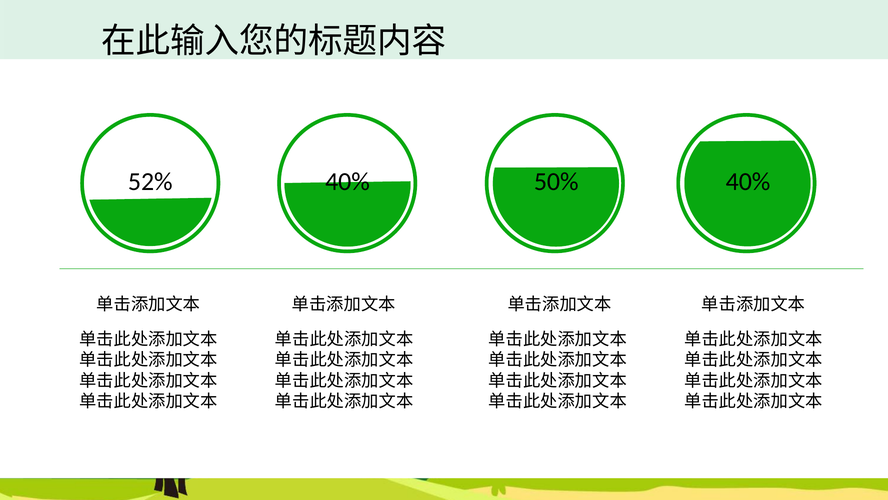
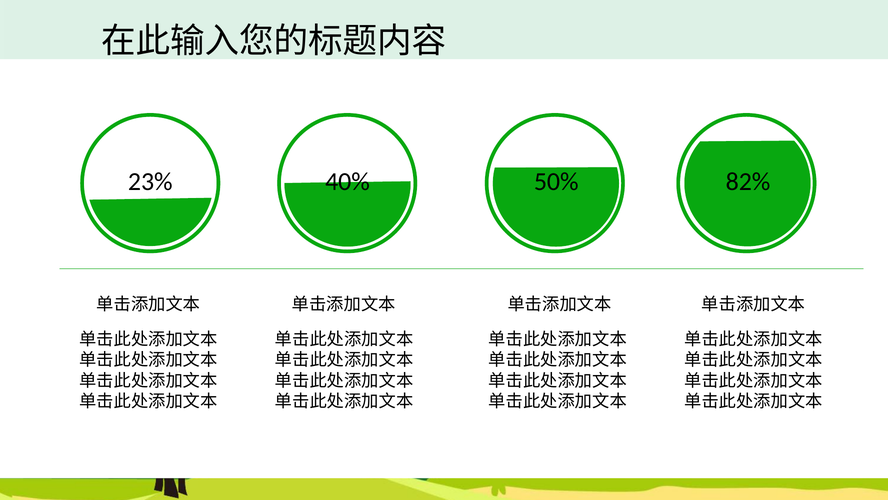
52%: 52% -> 23%
50% 40%: 40% -> 82%
